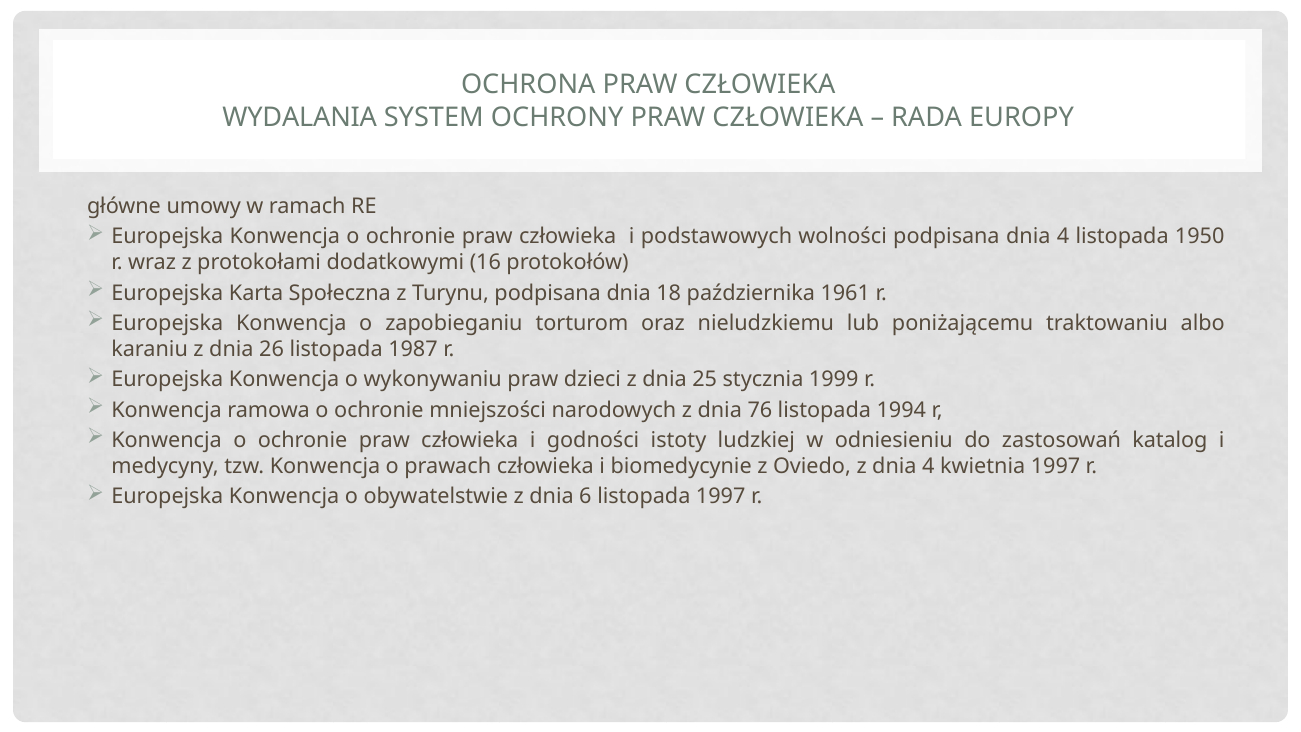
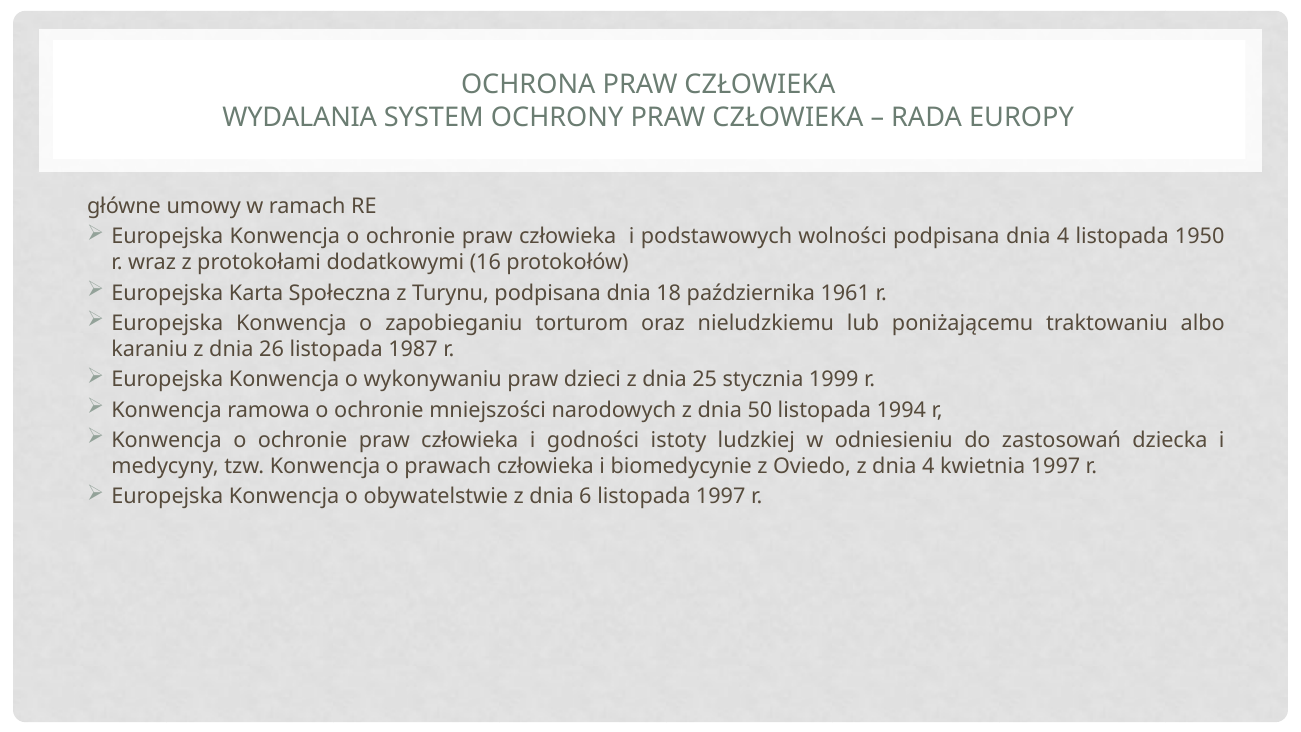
76: 76 -> 50
katalog: katalog -> dziecka
